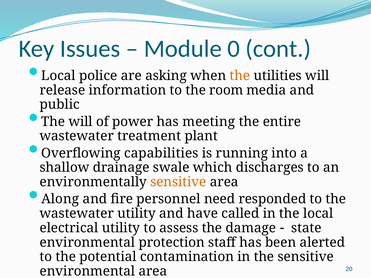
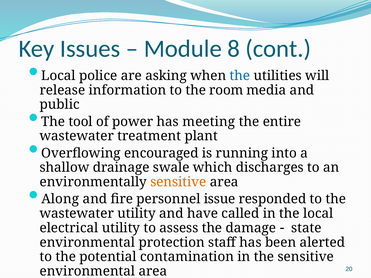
0: 0 -> 8
the at (240, 76) colour: orange -> blue
The will: will -> tool
capabilities: capabilities -> encouraged
need: need -> issue
